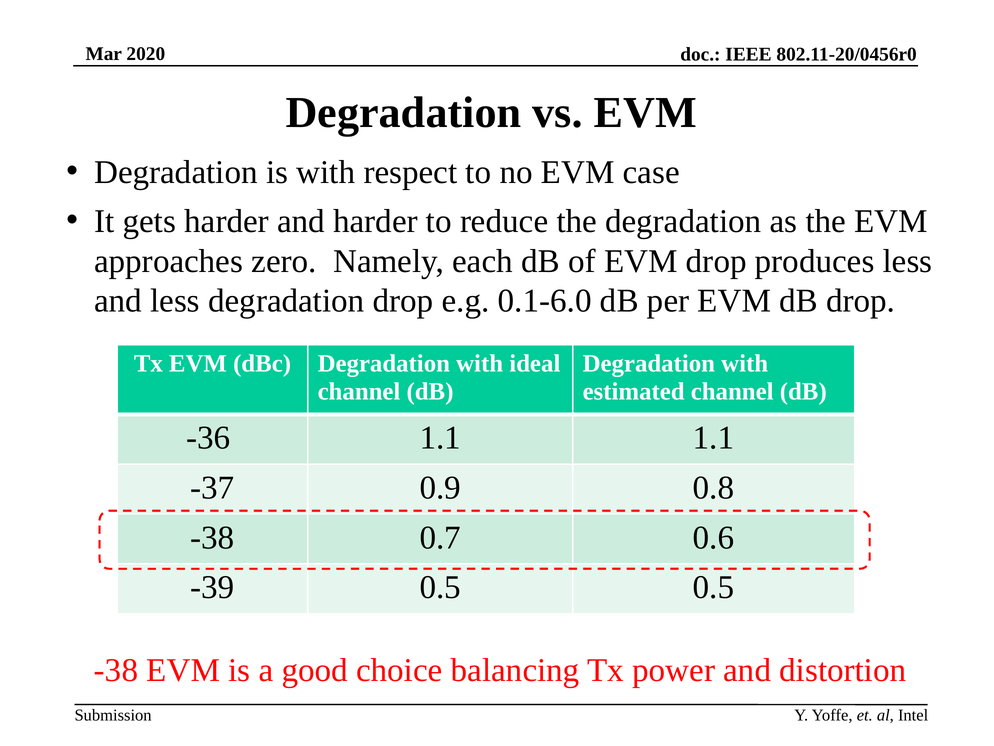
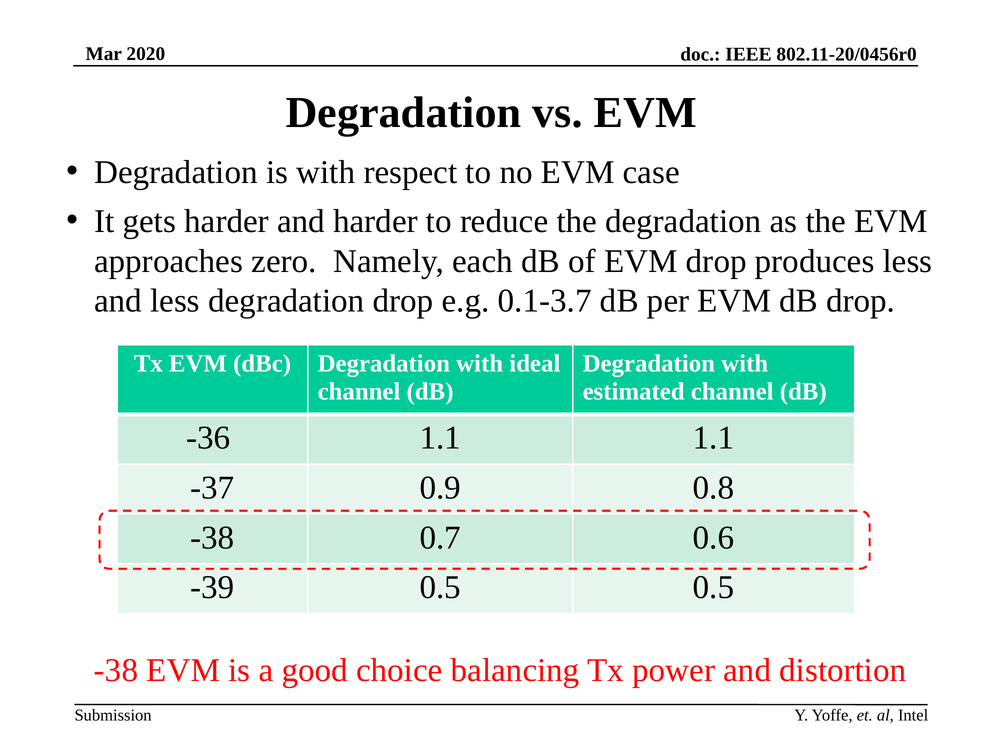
0.1-6.0: 0.1-6.0 -> 0.1-3.7
